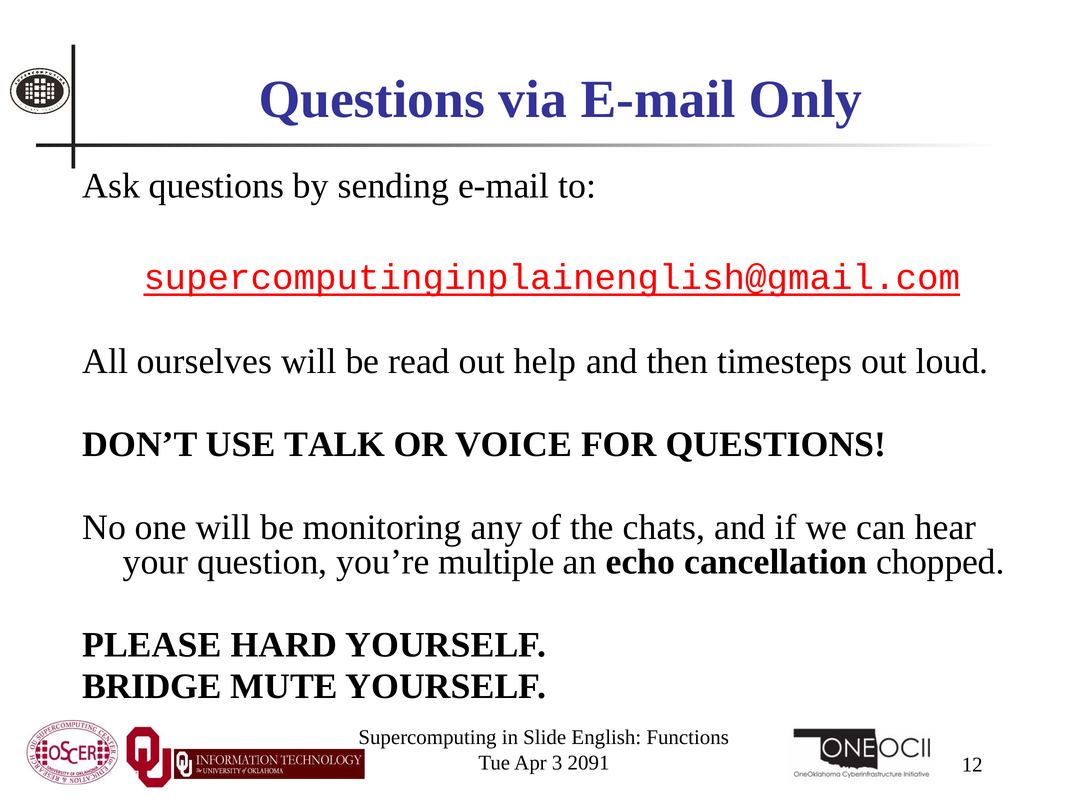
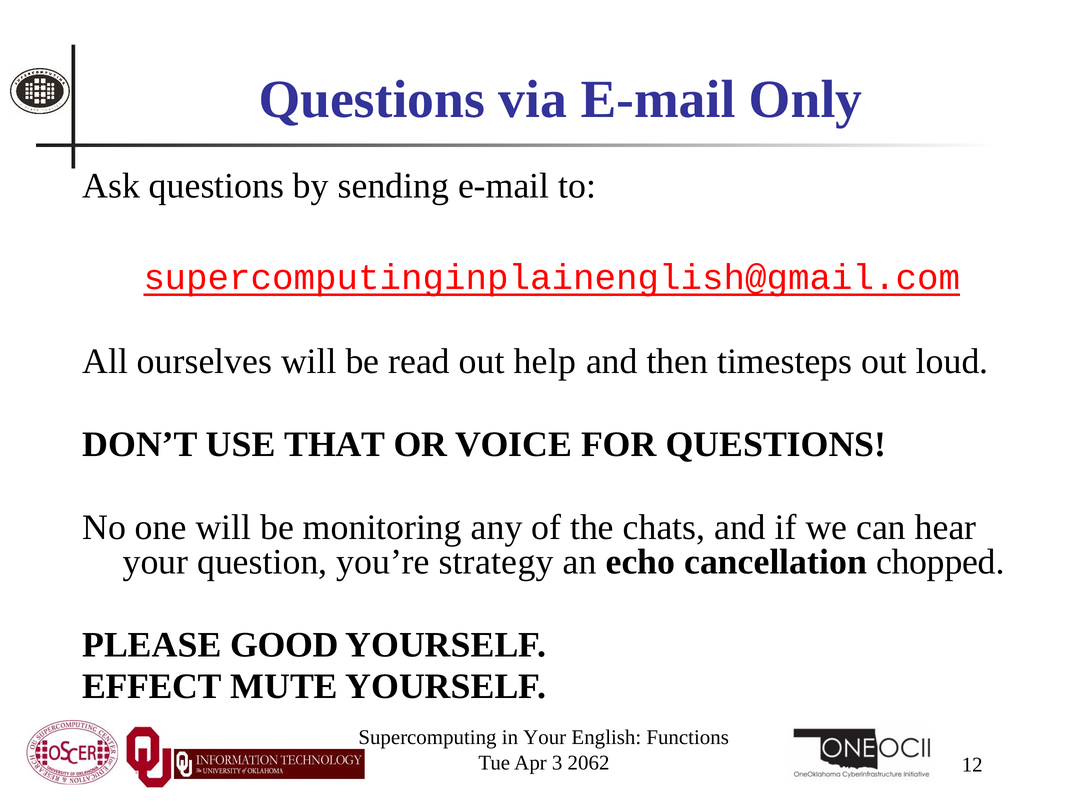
TALK: TALK -> THAT
multiple: multiple -> strategy
HARD: HARD -> GOOD
BRIDGE: BRIDGE -> EFFECT
in Slide: Slide -> Your
2091: 2091 -> 2062
